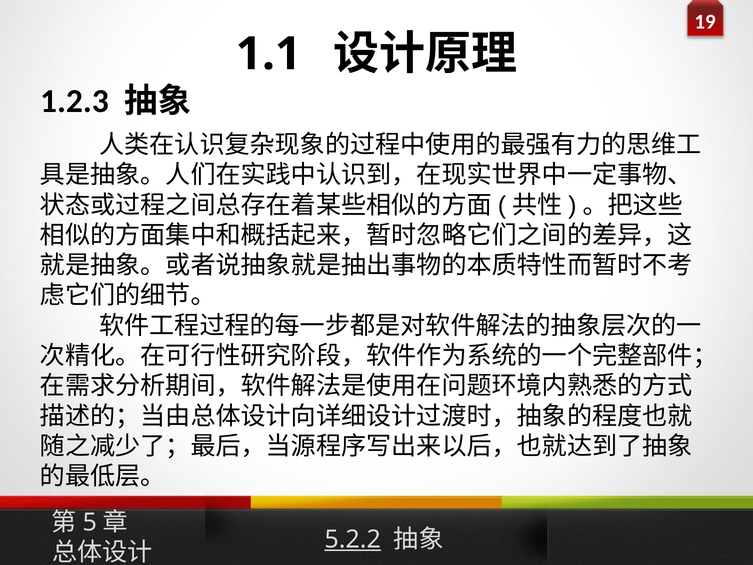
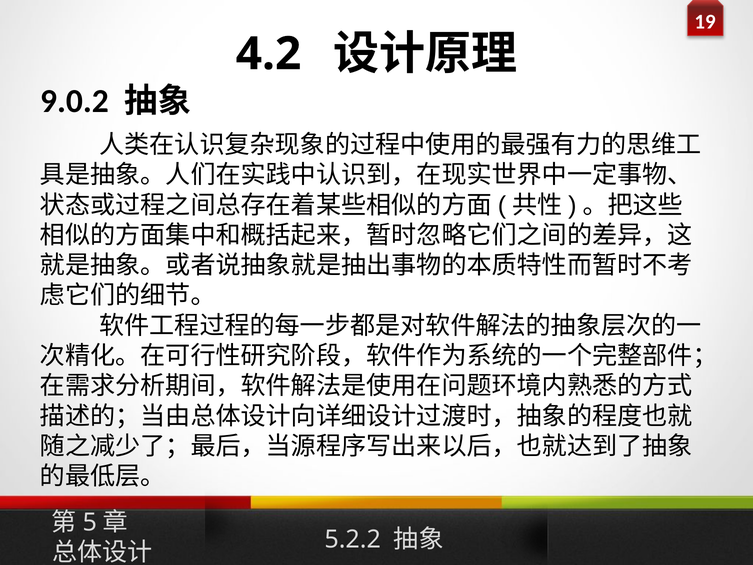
1.1: 1.1 -> 4.2
1.2.3: 1.2.3 -> 9.0.2
5.2.2 underline: present -> none
